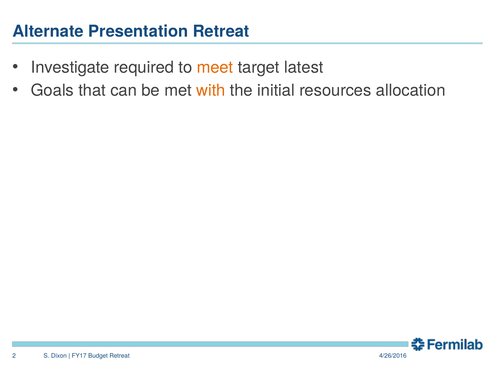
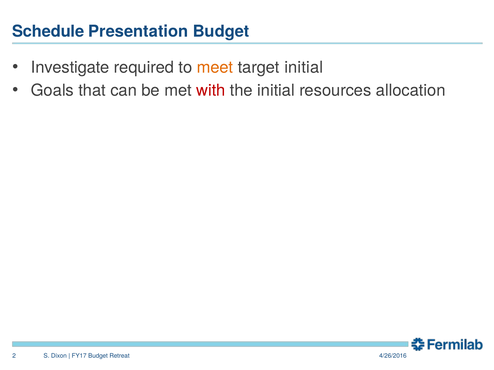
Alternate: Alternate -> Schedule
Presentation Retreat: Retreat -> Budget
target latest: latest -> initial
with colour: orange -> red
